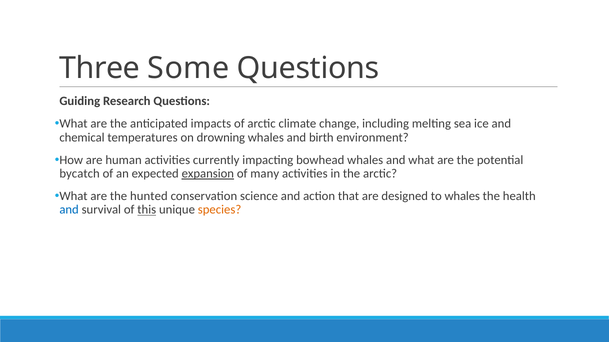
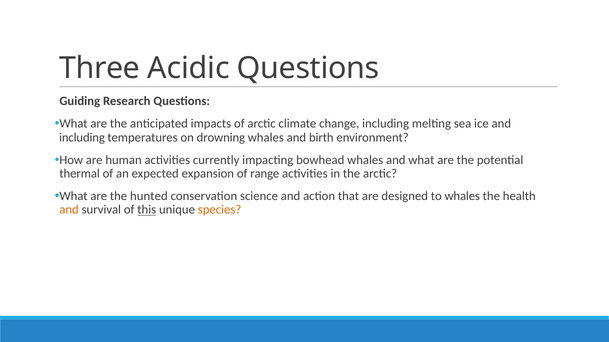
Some: Some -> Acidic
chemical at (82, 138): chemical -> including
bycatch: bycatch -> thermal
expansion underline: present -> none
many: many -> range
and at (69, 210) colour: blue -> orange
